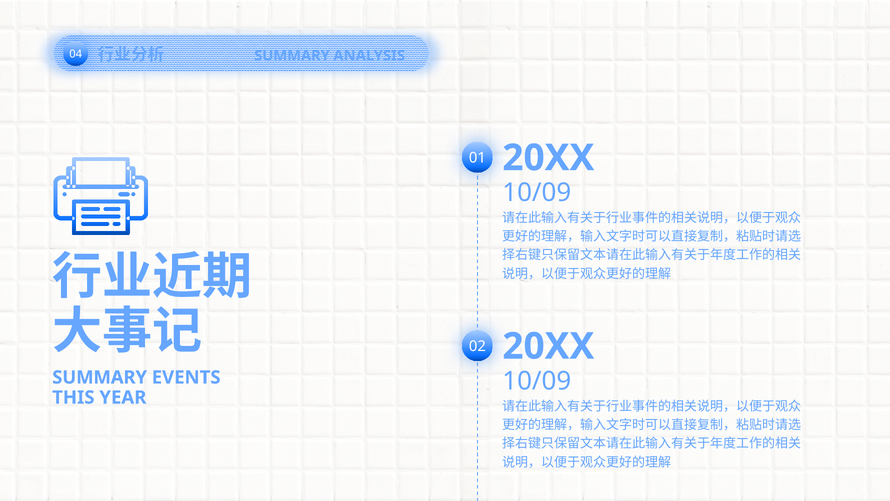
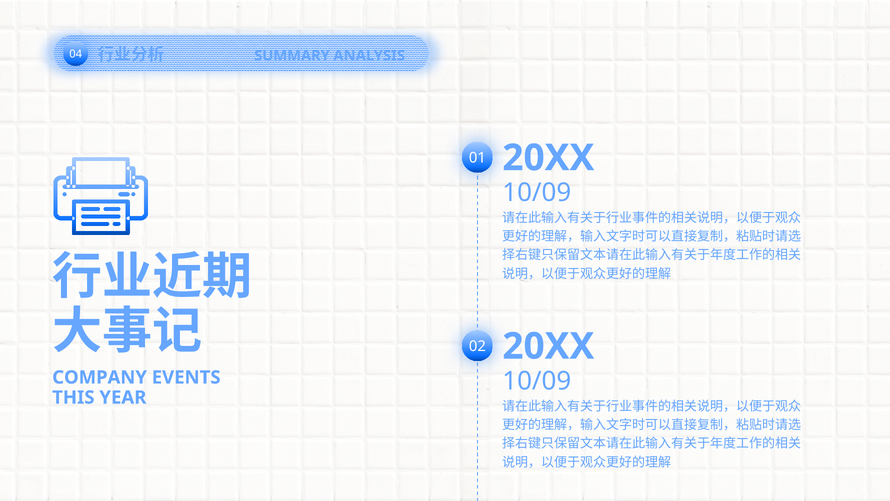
SUMMARY at (100, 377): SUMMARY -> COMPANY
